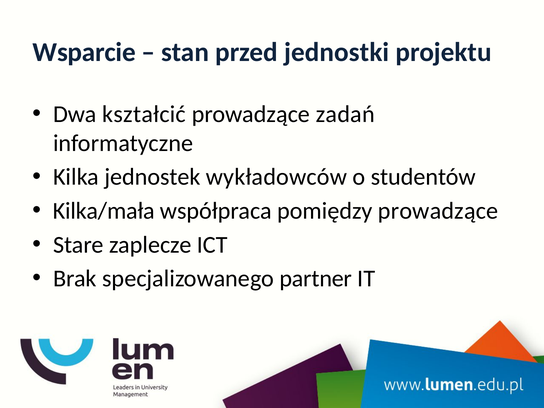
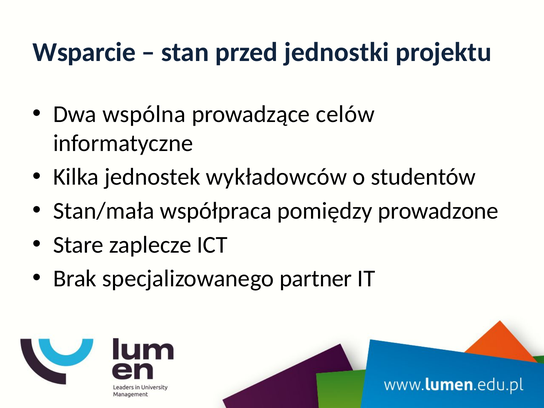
kształcić: kształcić -> wspólna
zadań: zadań -> celów
Kilka/mała: Kilka/mała -> Stan/mała
pomiędzy prowadzące: prowadzące -> prowadzone
